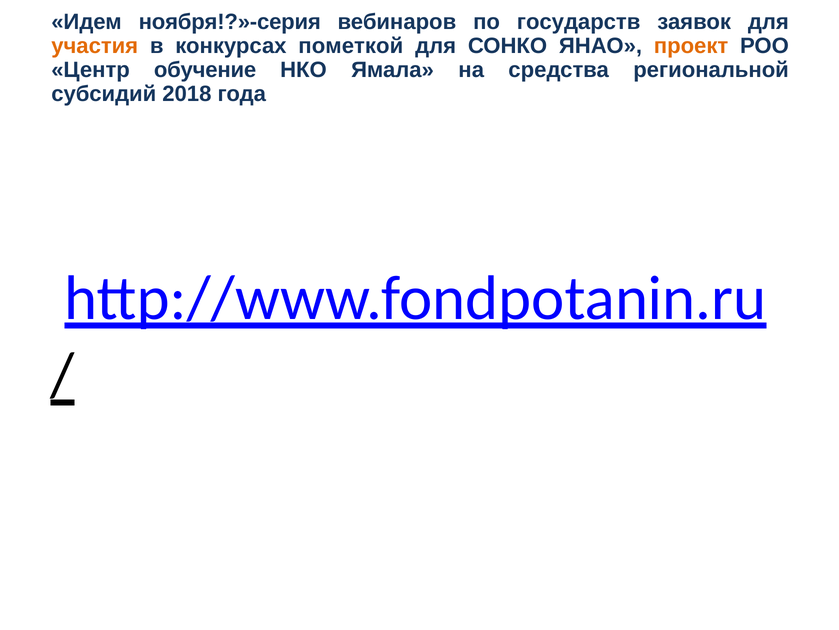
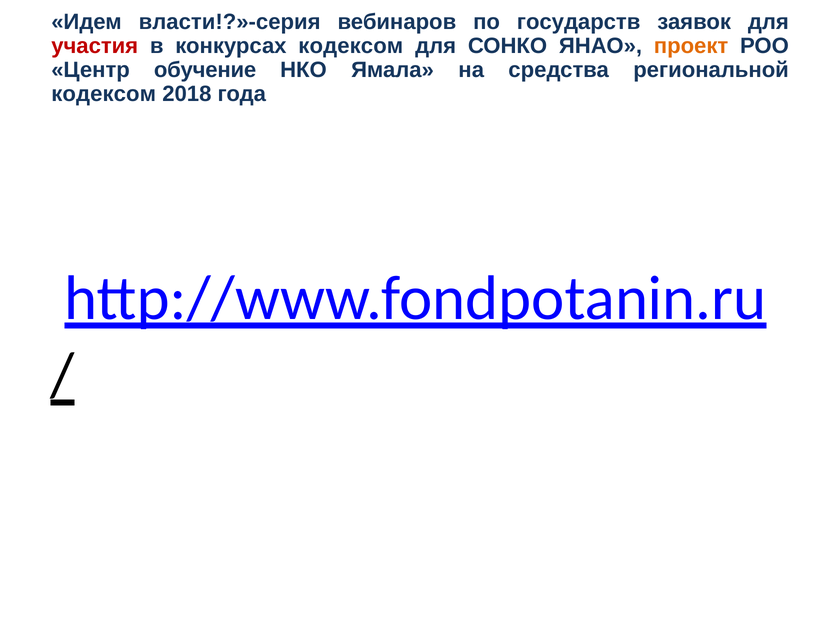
ноября!?»-серия: ноября!?»-серия -> власти!?»-серия
участия colour: orange -> red
конкурсах пометкой: пометкой -> кодексом
субсидий at (104, 94): субсидий -> кодексом
